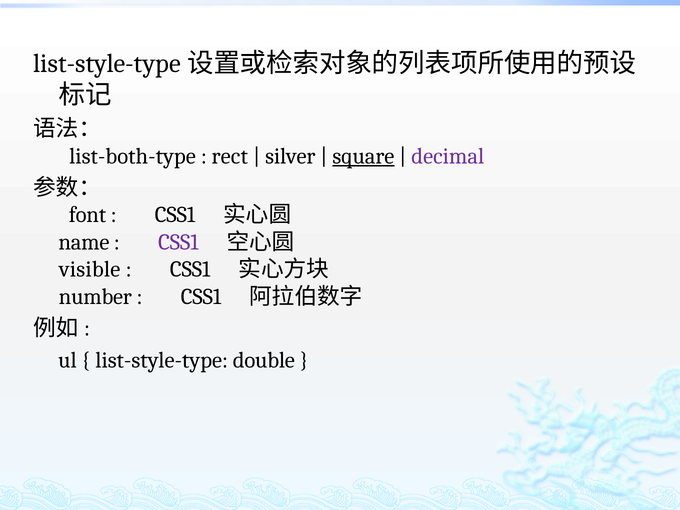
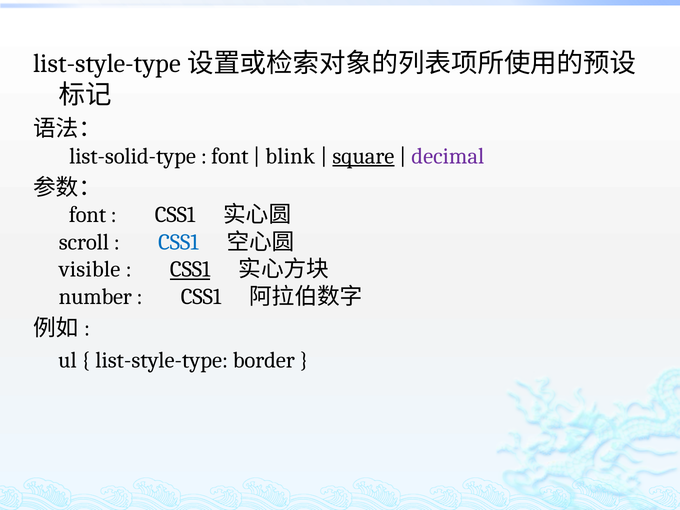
list-both-type: list-both-type -> list-solid-type
rect at (230, 156): rect -> font
silver: silver -> blink
name: name -> scroll
CSS1 at (178, 242) colour: purple -> blue
CSS1 at (190, 269) underline: none -> present
double: double -> border
